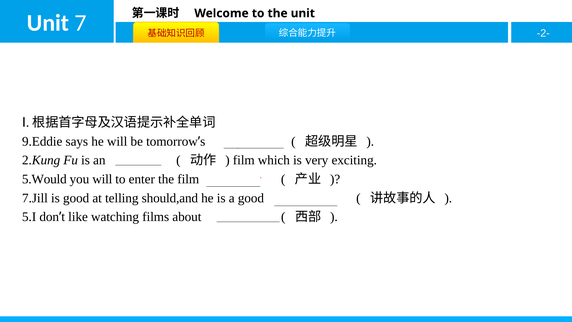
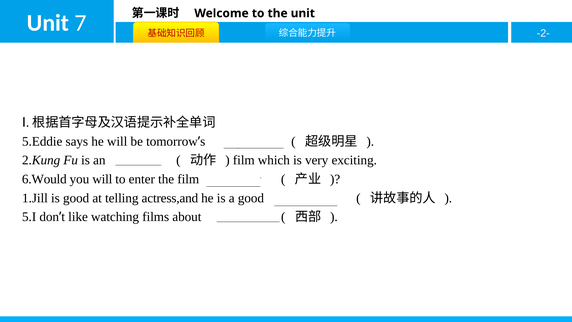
9.Eddie: 9.Eddie -> 5.Eddie
5.Would: 5.Would -> 6.Would
7.Jill: 7.Jill -> 1.Jill
should,and: should,and -> actress,and
